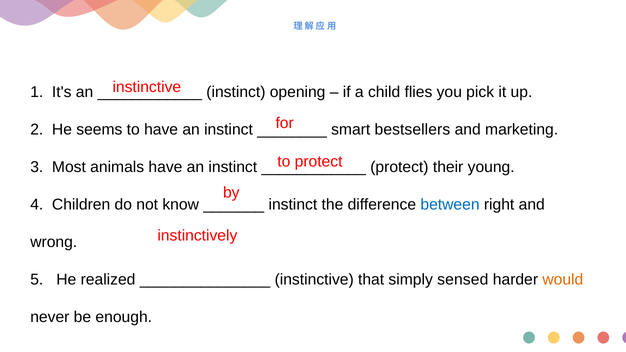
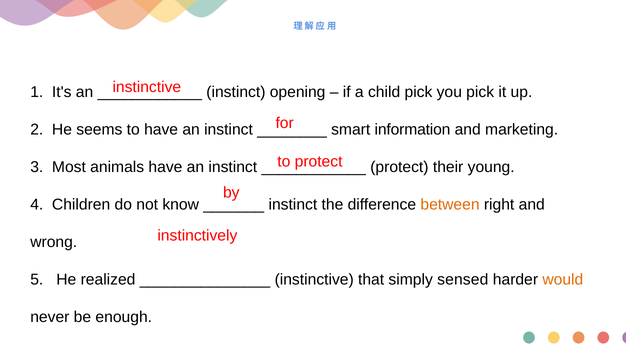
child flies: flies -> pick
bestsellers: bestsellers -> information
between colour: blue -> orange
